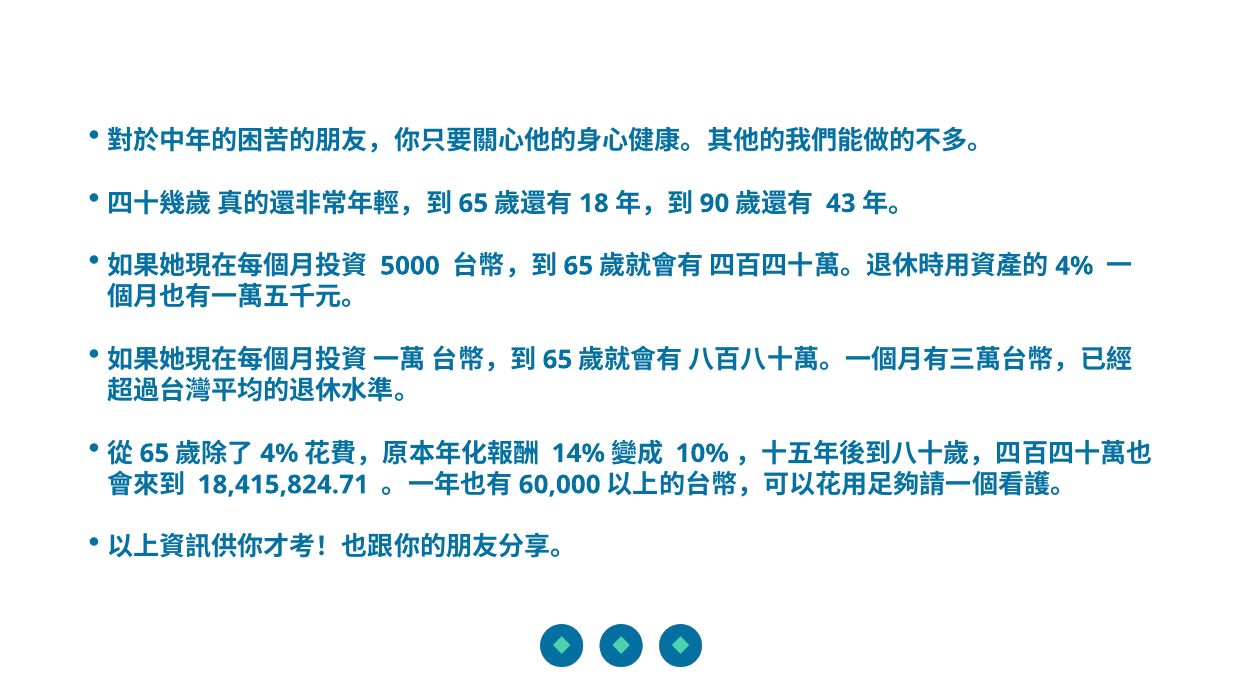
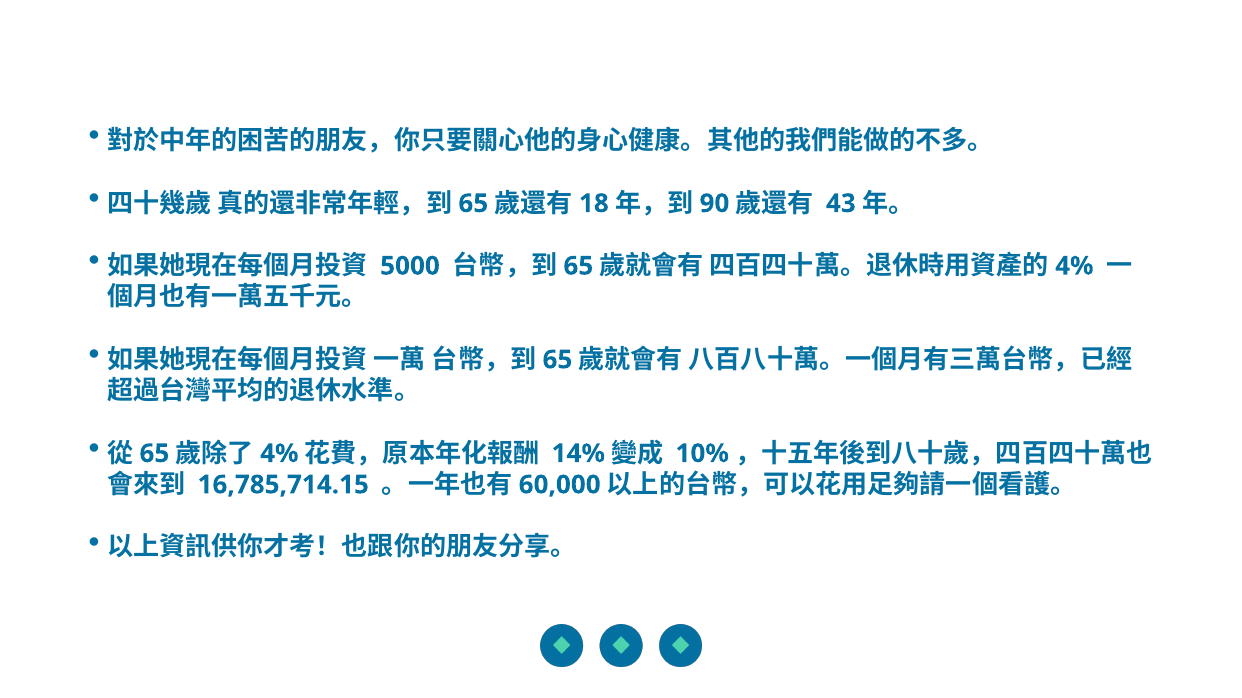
18,415,824.71: 18,415,824.71 -> 16,785,714.15
